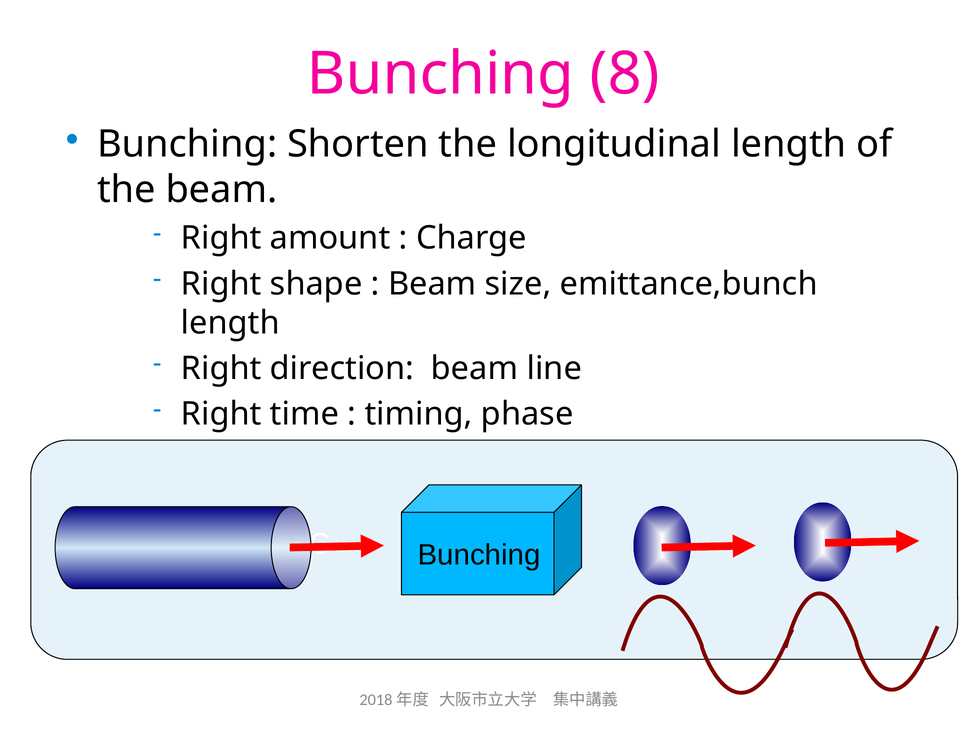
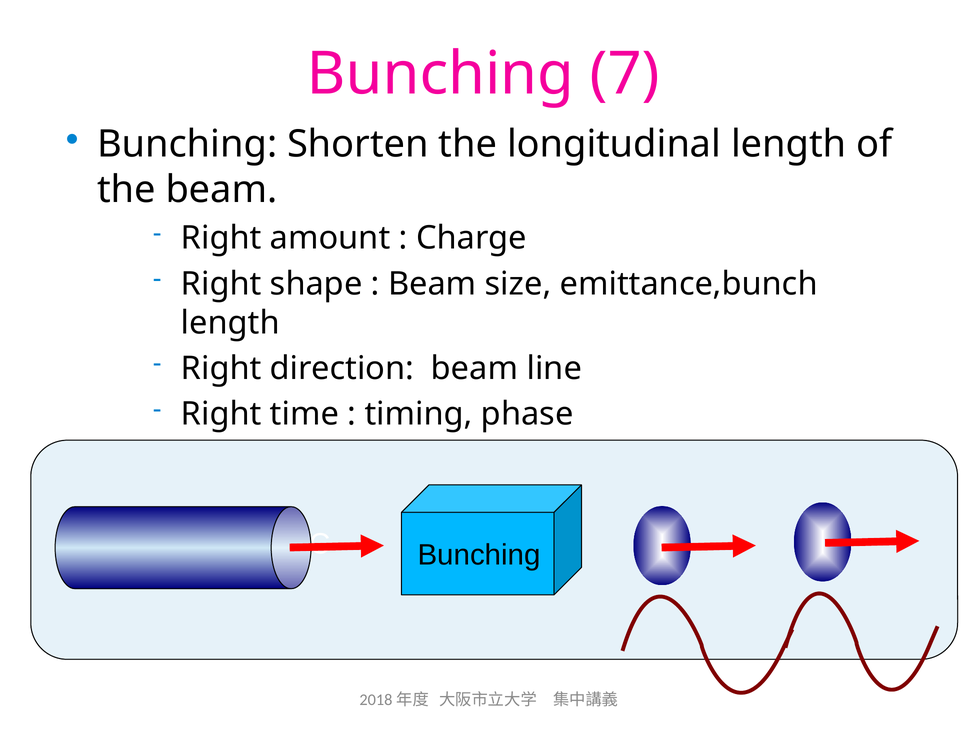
8: 8 -> 7
